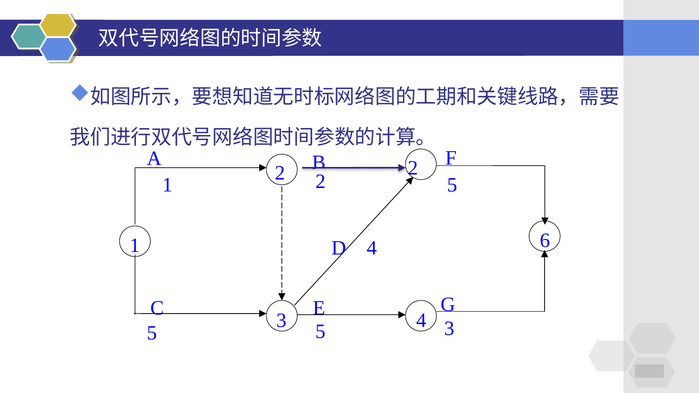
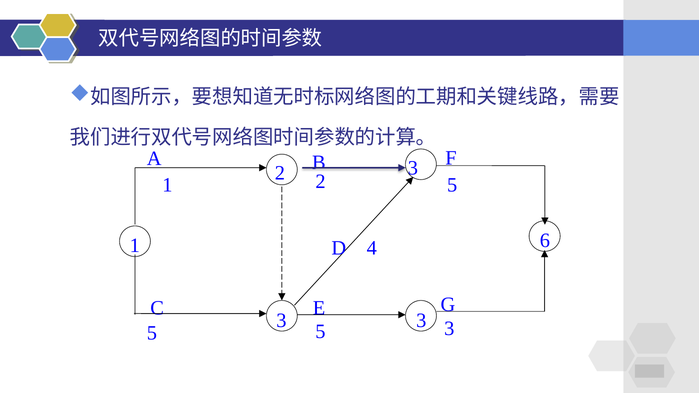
2 2: 2 -> 3
3 4: 4 -> 3
